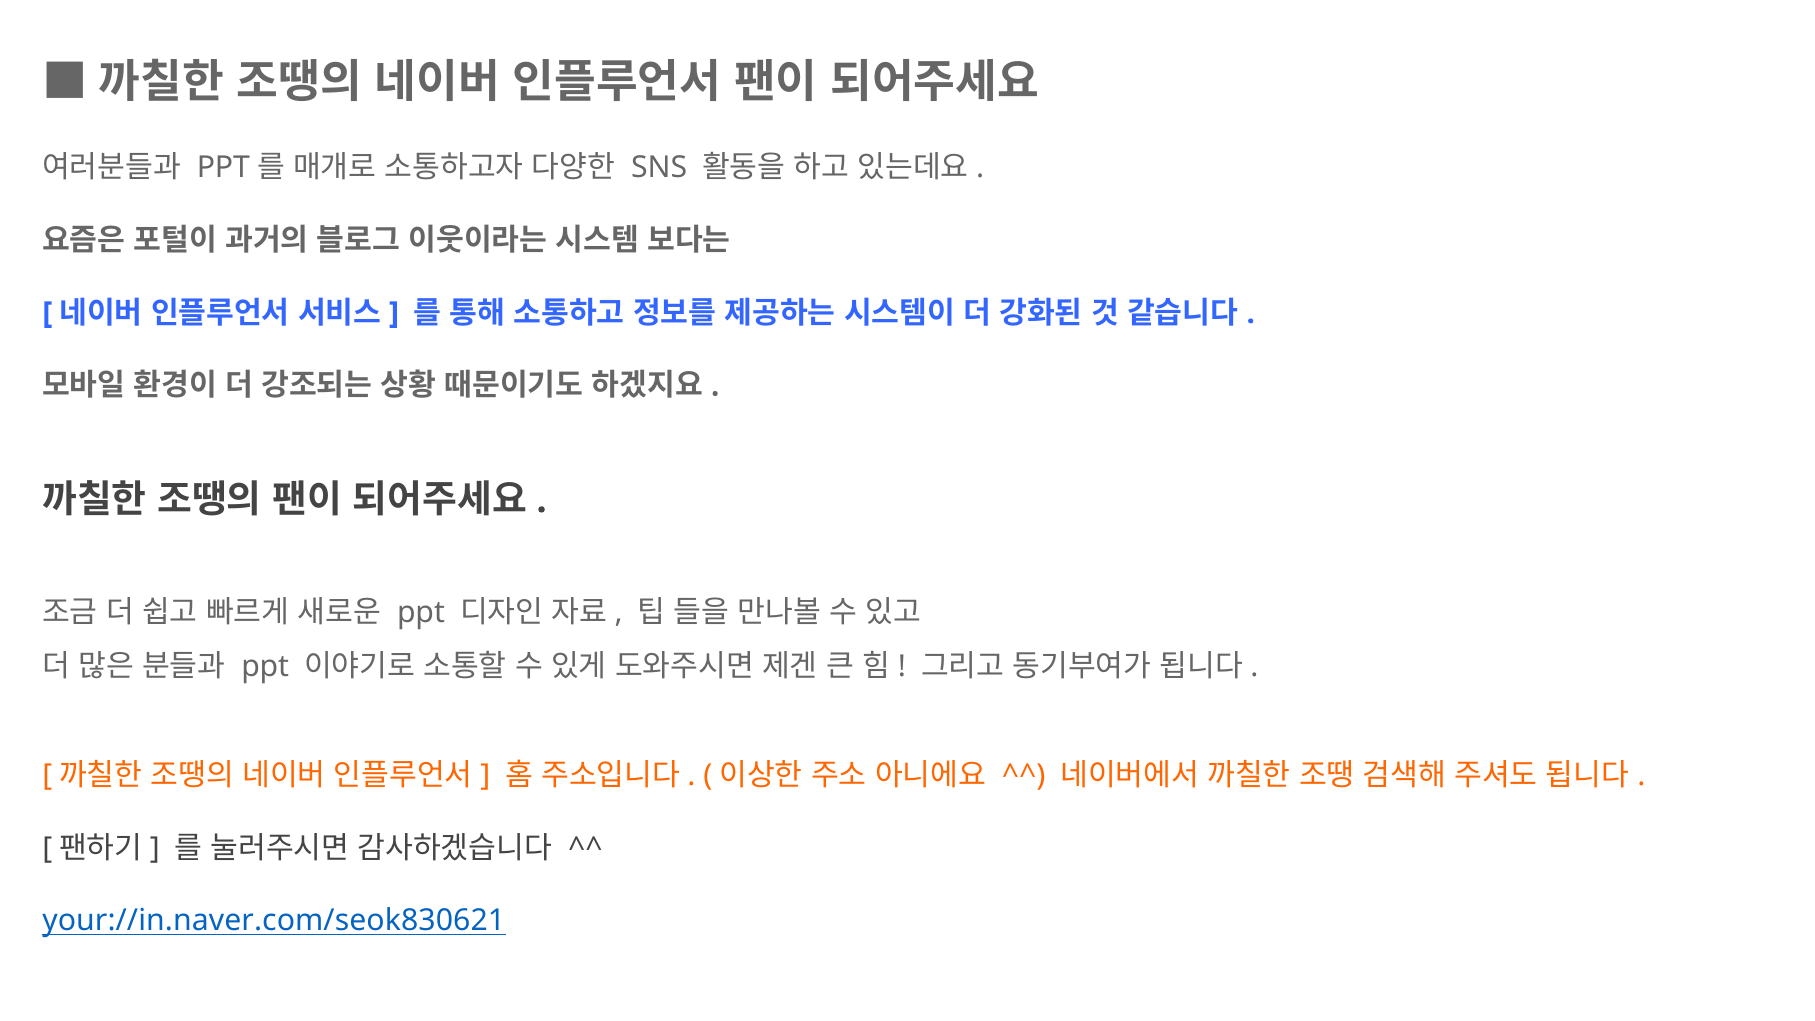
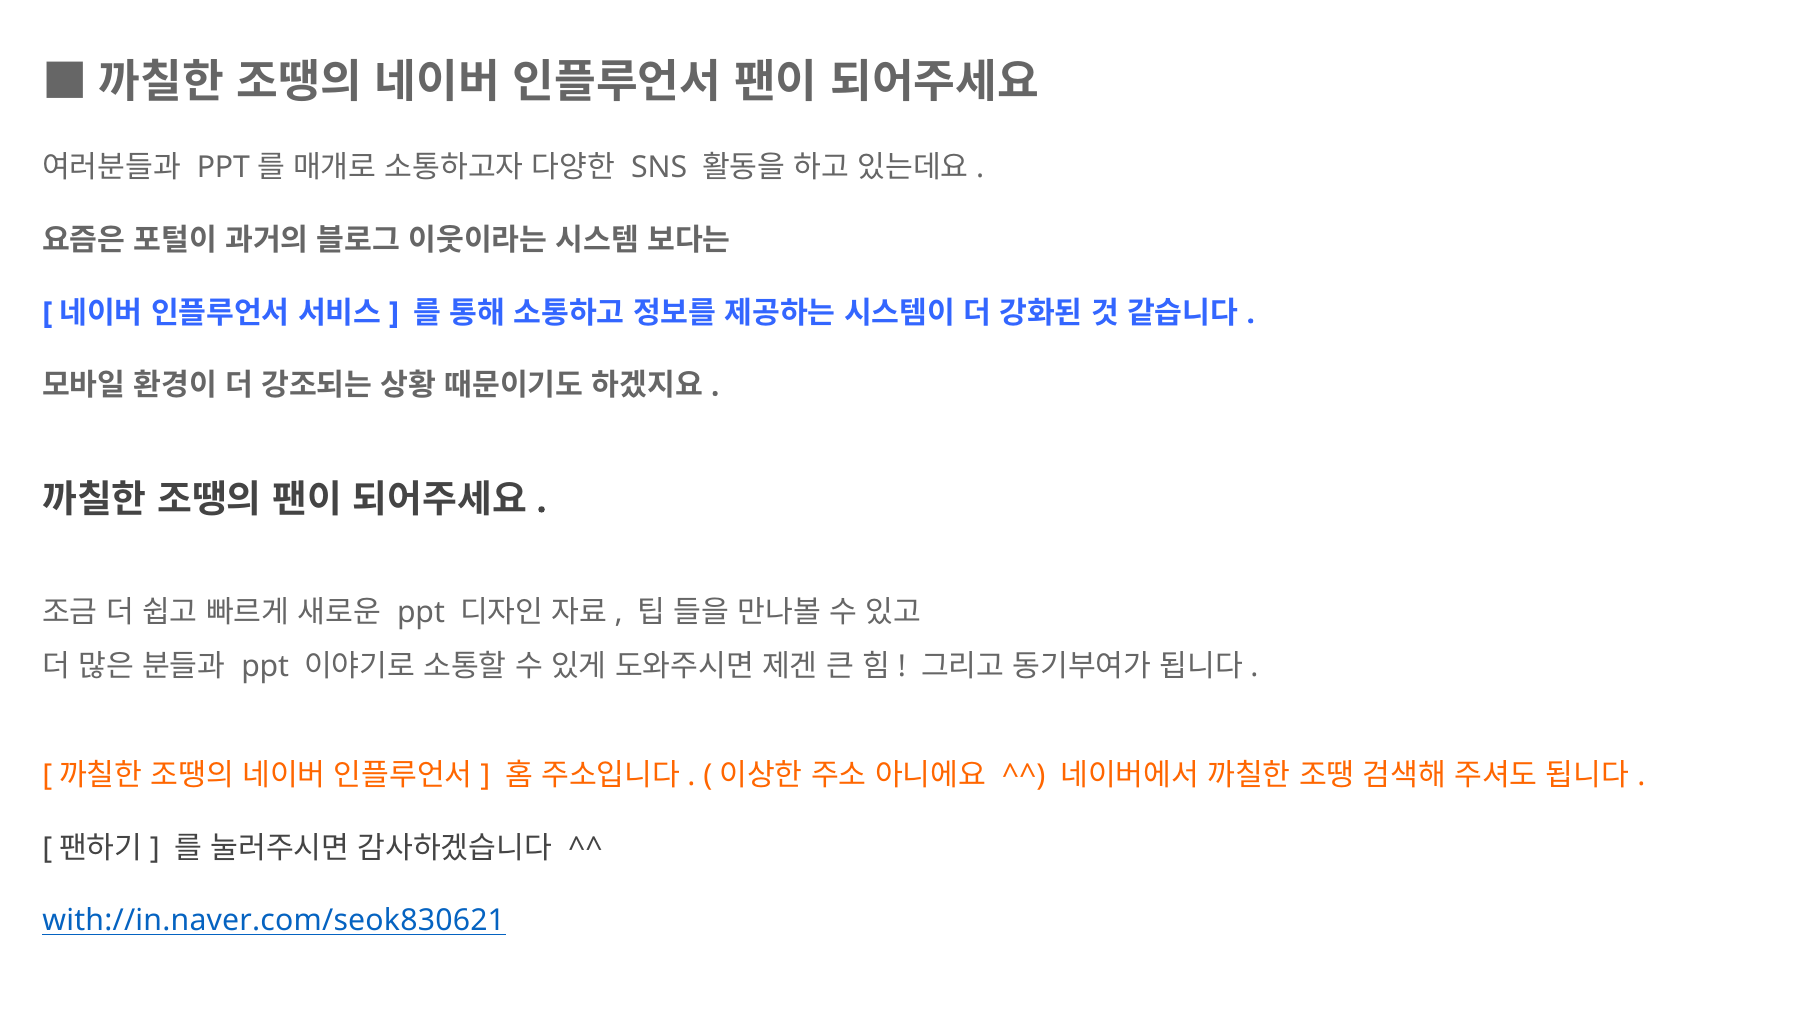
your://in.naver.com/seok830621: your://in.naver.com/seok830621 -> with://in.naver.com/seok830621
